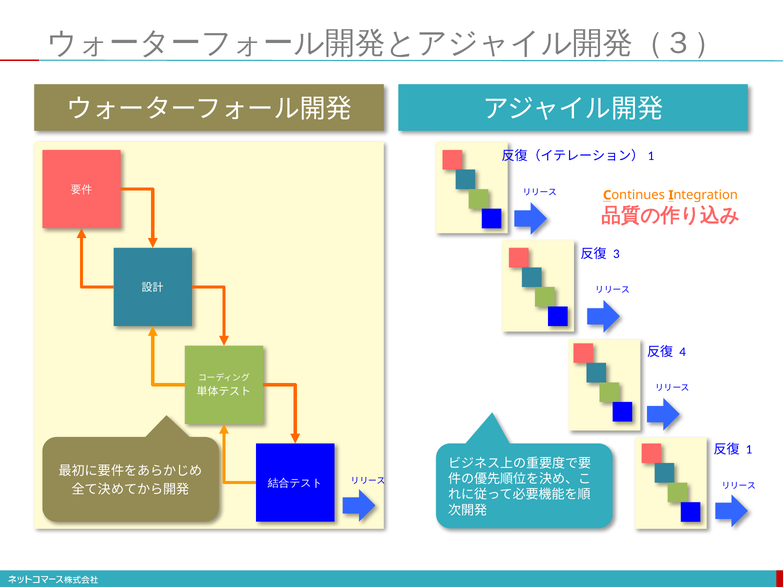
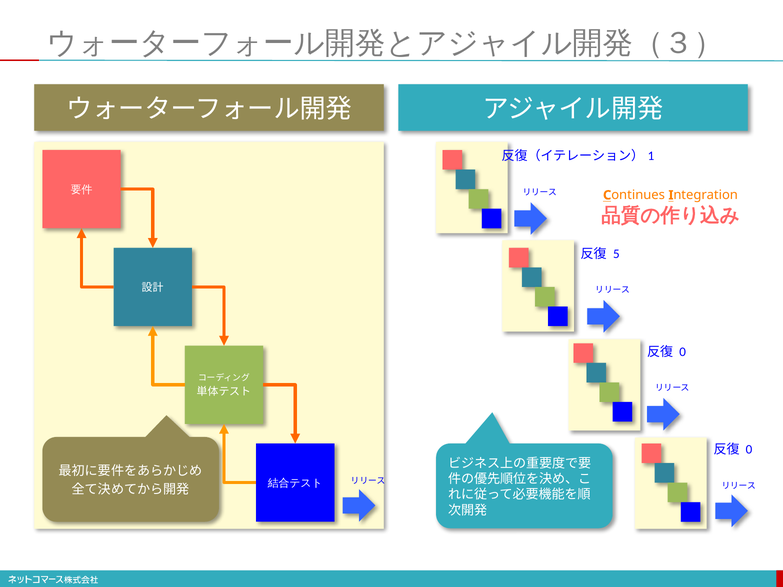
3: 3 -> 5
4 at (683, 352): 4 -> 0
1 at (749, 450): 1 -> 0
